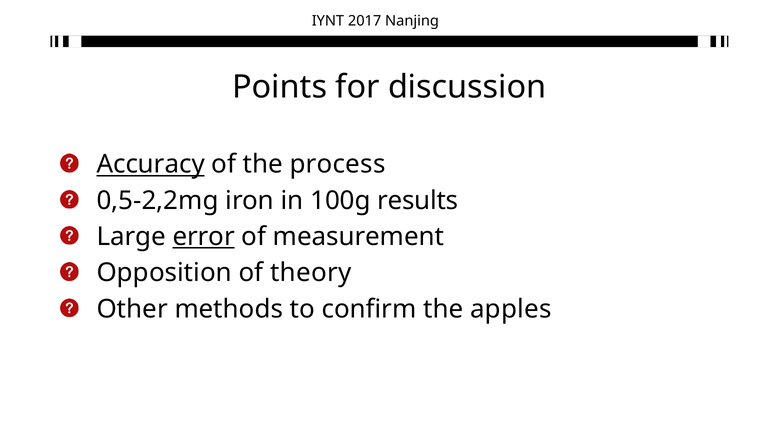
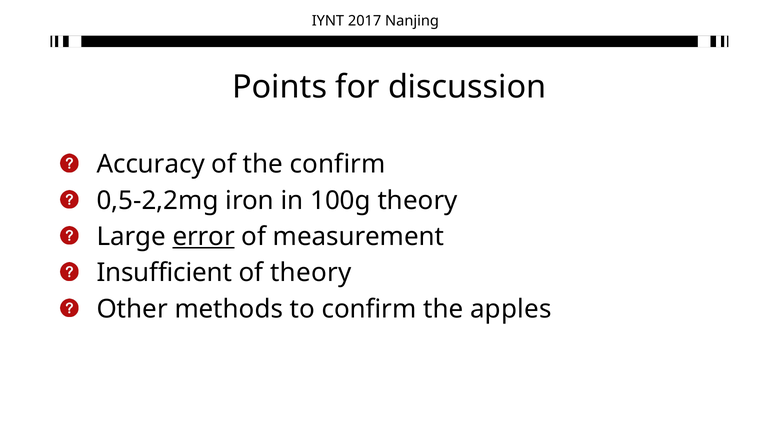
Accuracy underline: present -> none
the process: process -> confirm
100g results: results -> theory
Opposition: Opposition -> Insufficient
